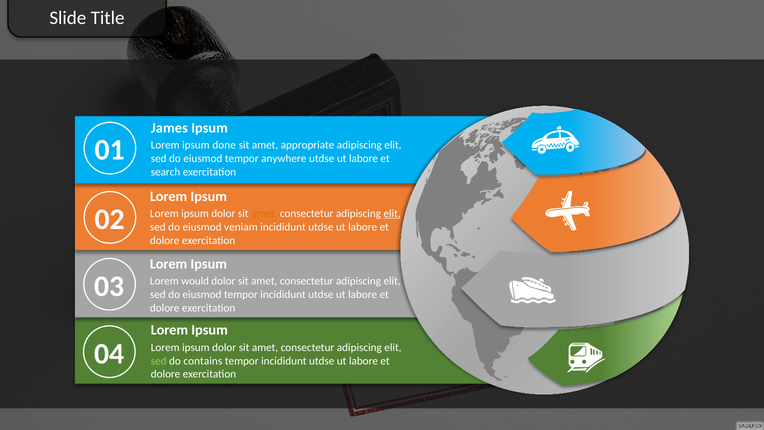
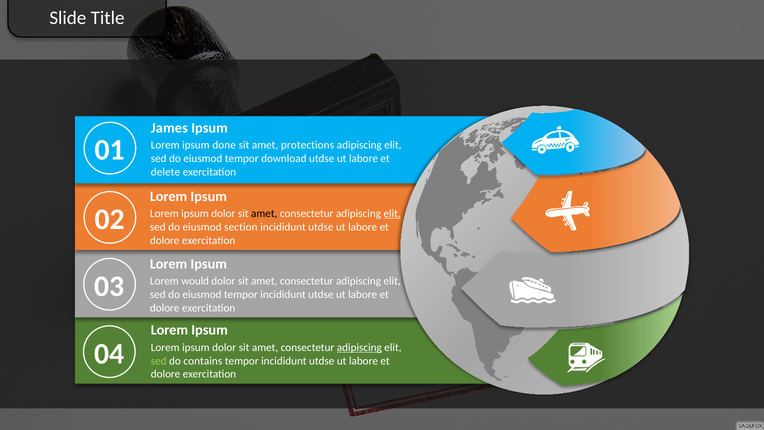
appropriate: appropriate -> protections
anywhere: anywhere -> download
search: search -> delete
amet at (264, 213) colour: orange -> black
veniam: veniam -> section
adipiscing at (359, 347) underline: none -> present
